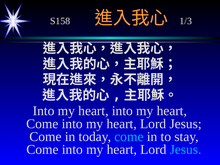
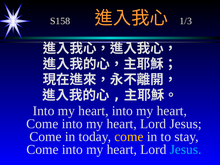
come at (129, 137) colour: light blue -> yellow
